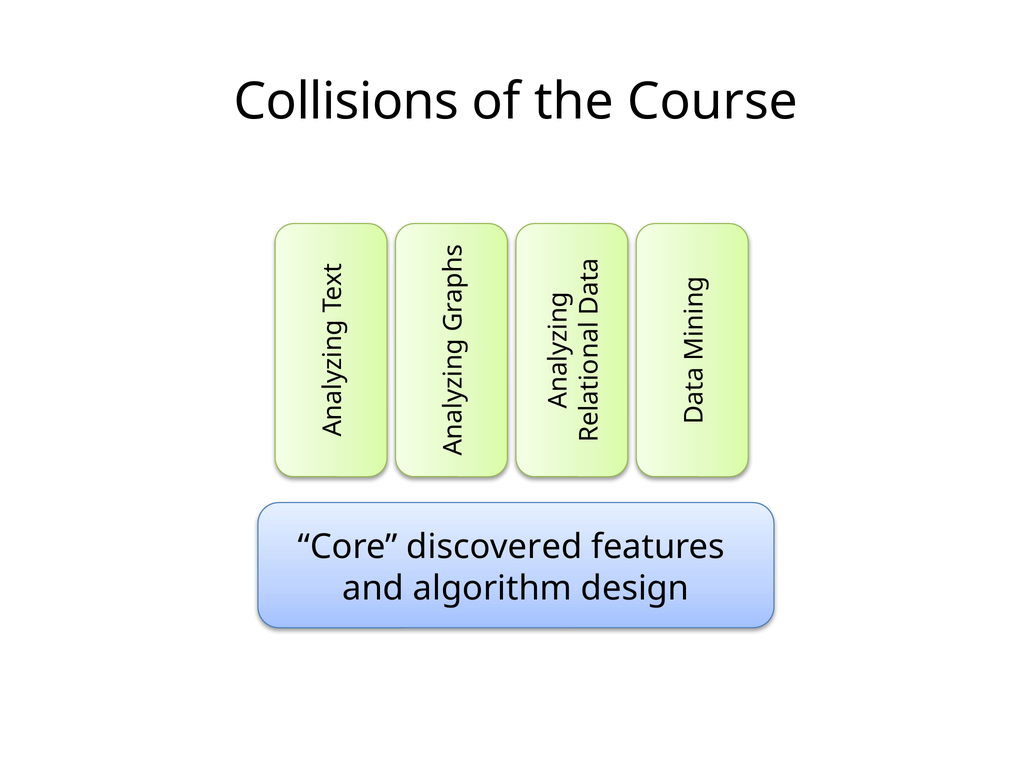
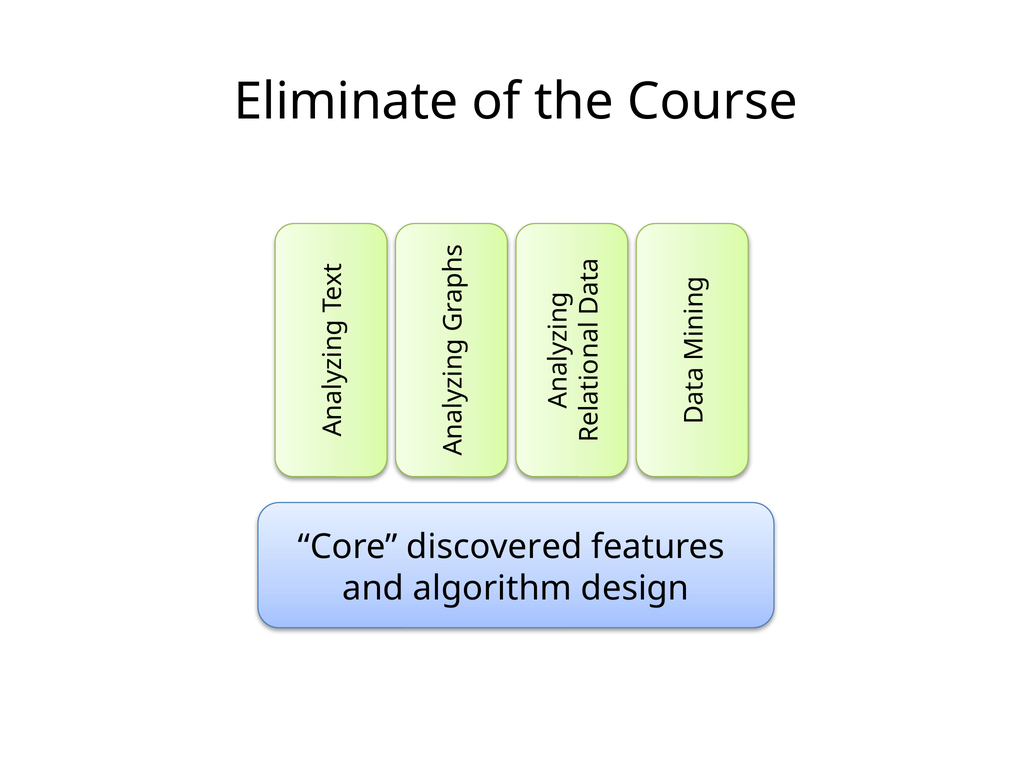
Collisions: Collisions -> Eliminate
